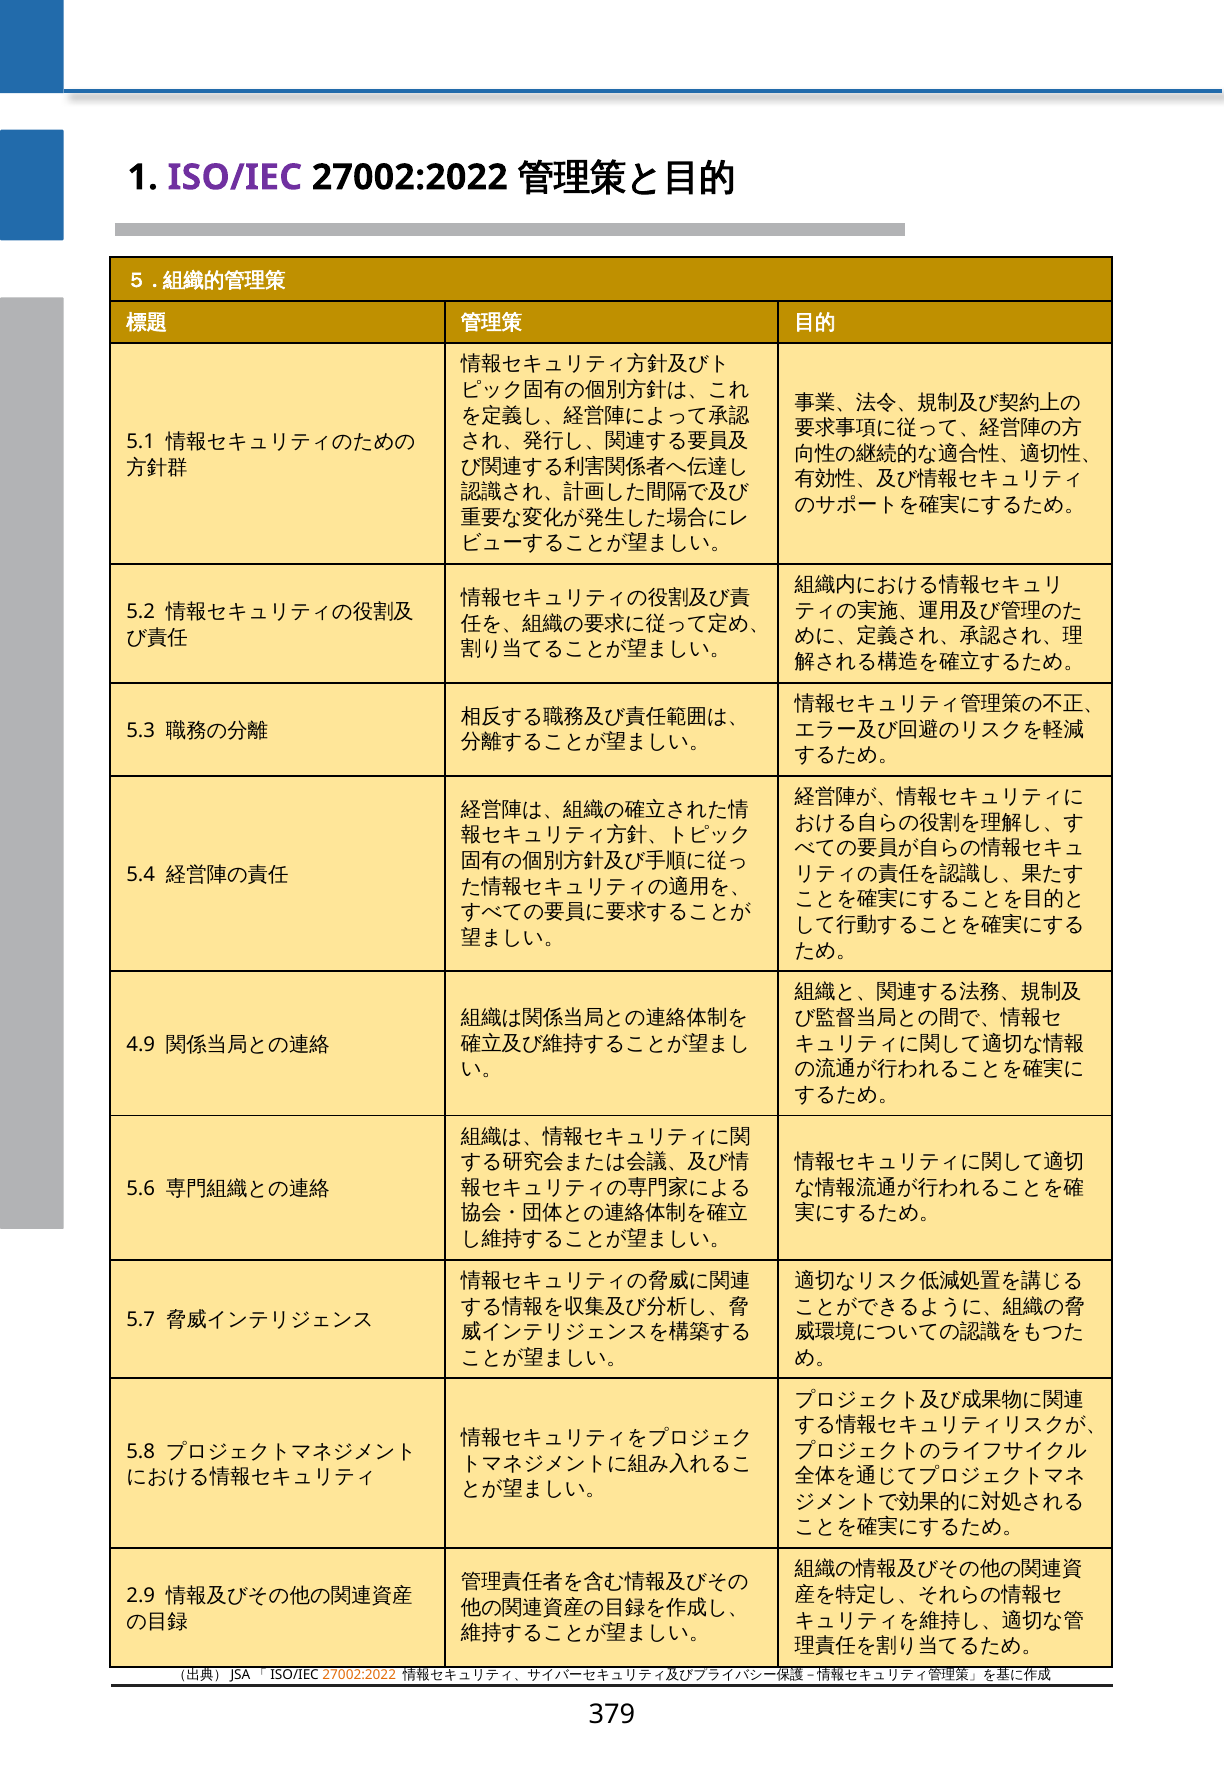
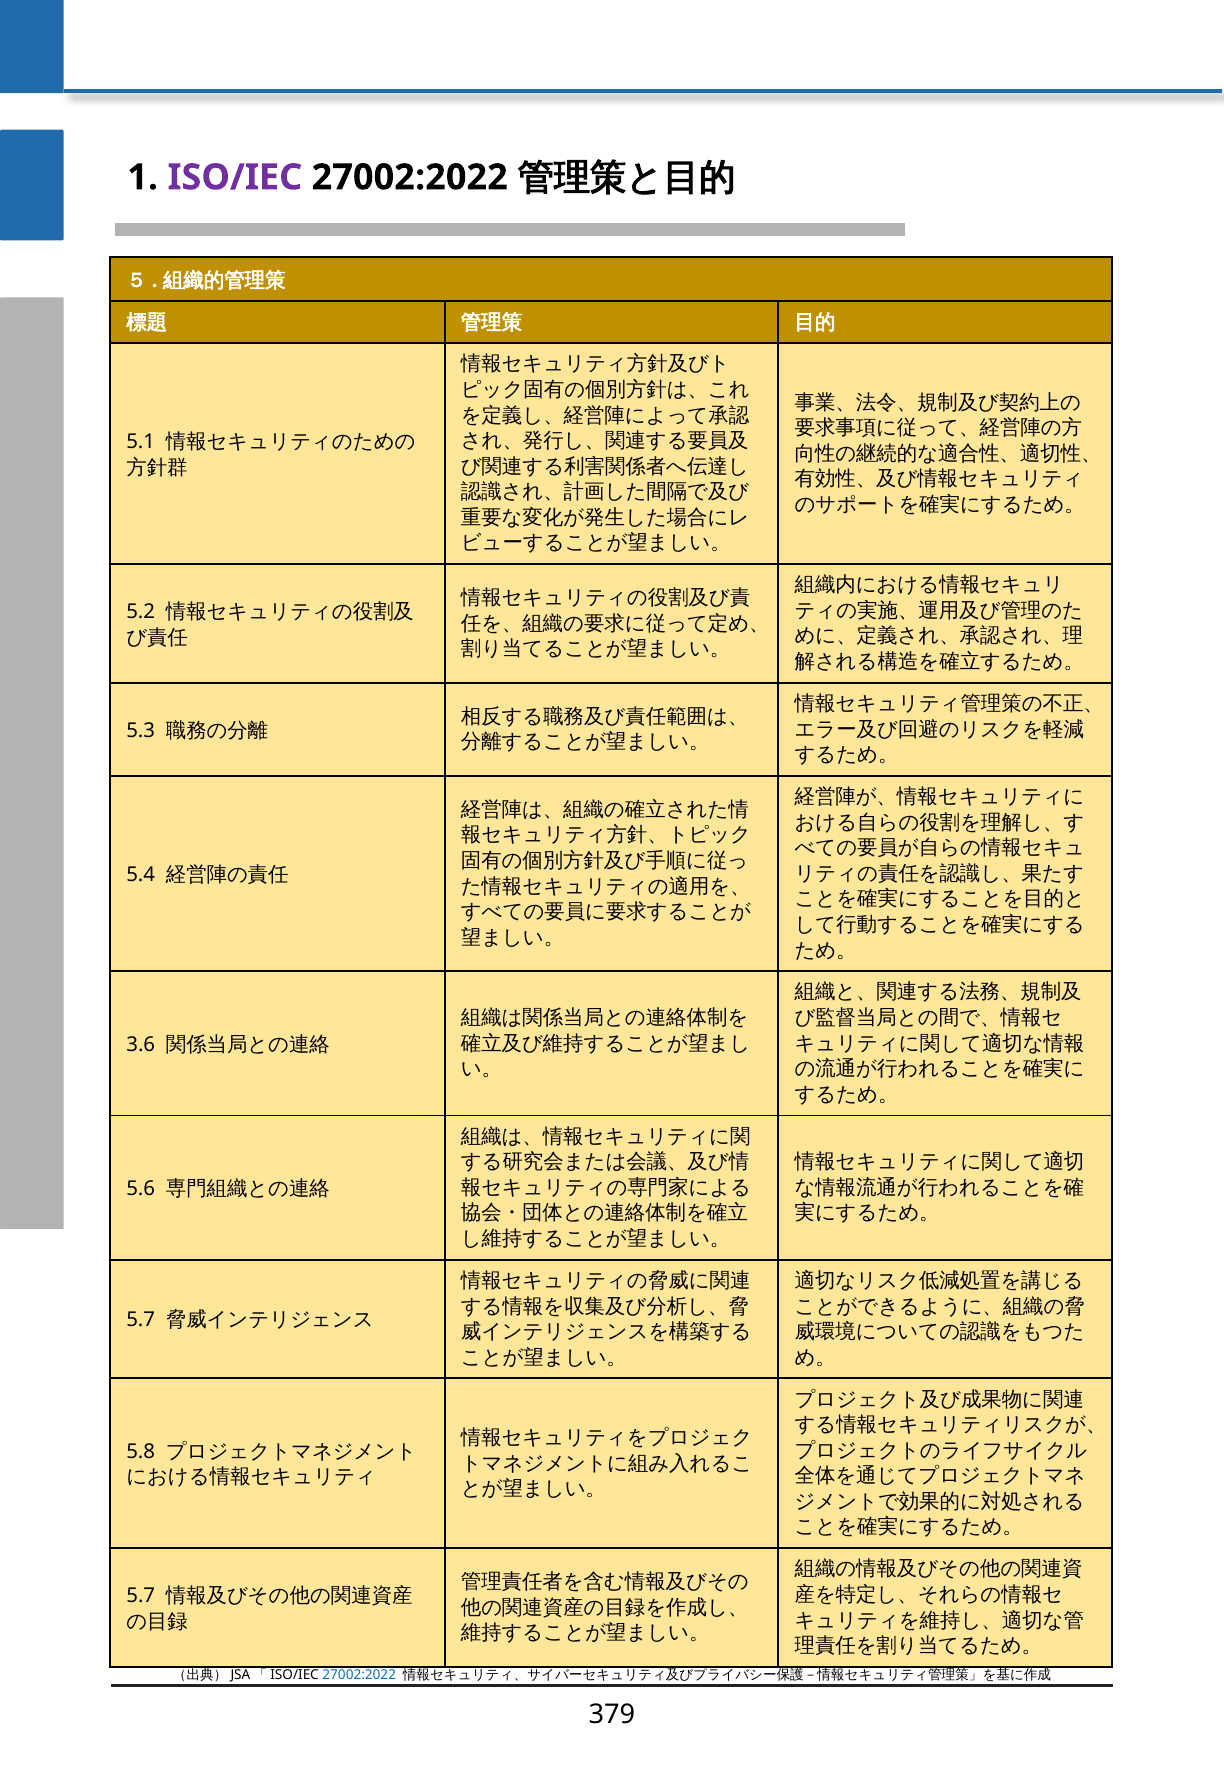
4.9: 4.9 -> 3.6
2.9 at (141, 1596): 2.9 -> 5.7
27002:2022 at (359, 1675) colour: orange -> blue
